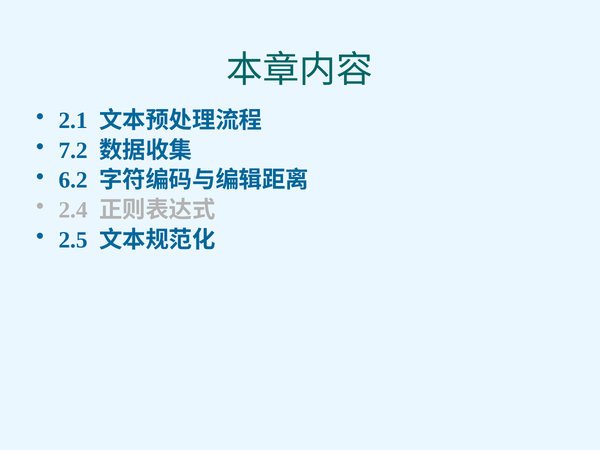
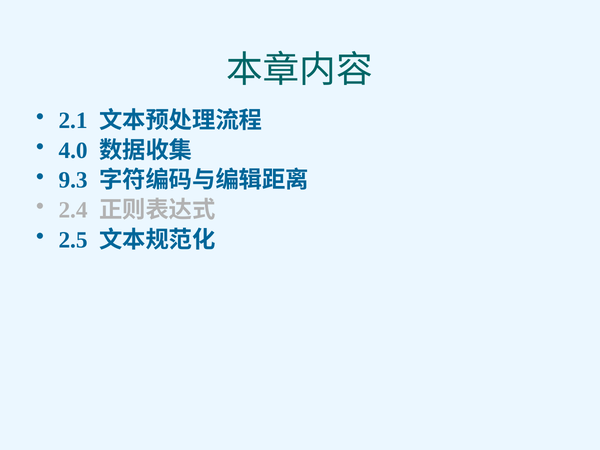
7.2: 7.2 -> 4.0
6.2: 6.2 -> 9.3
